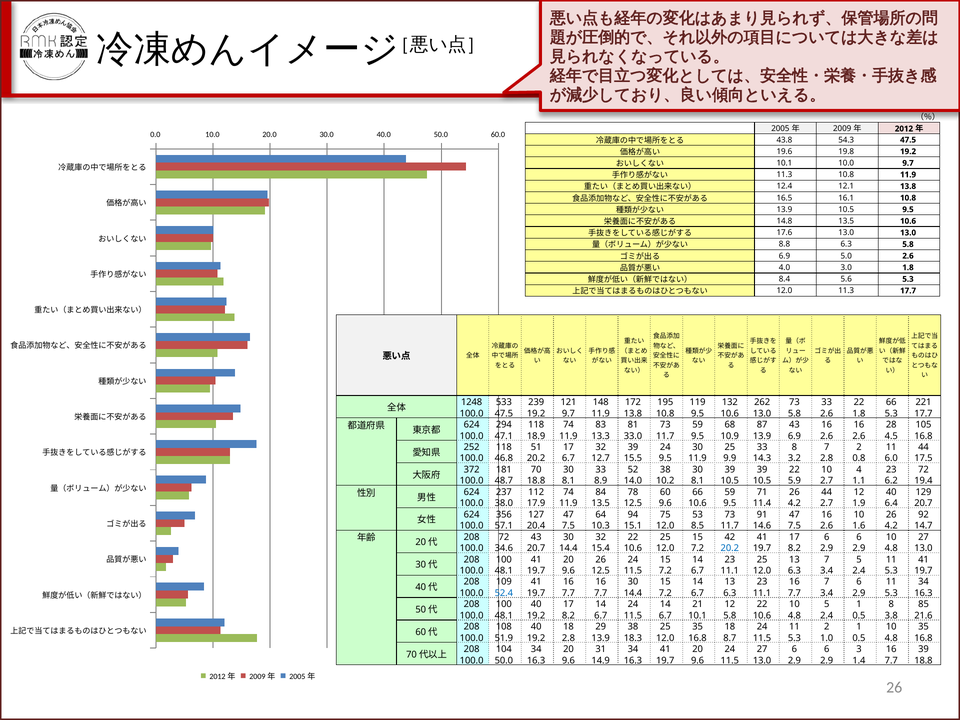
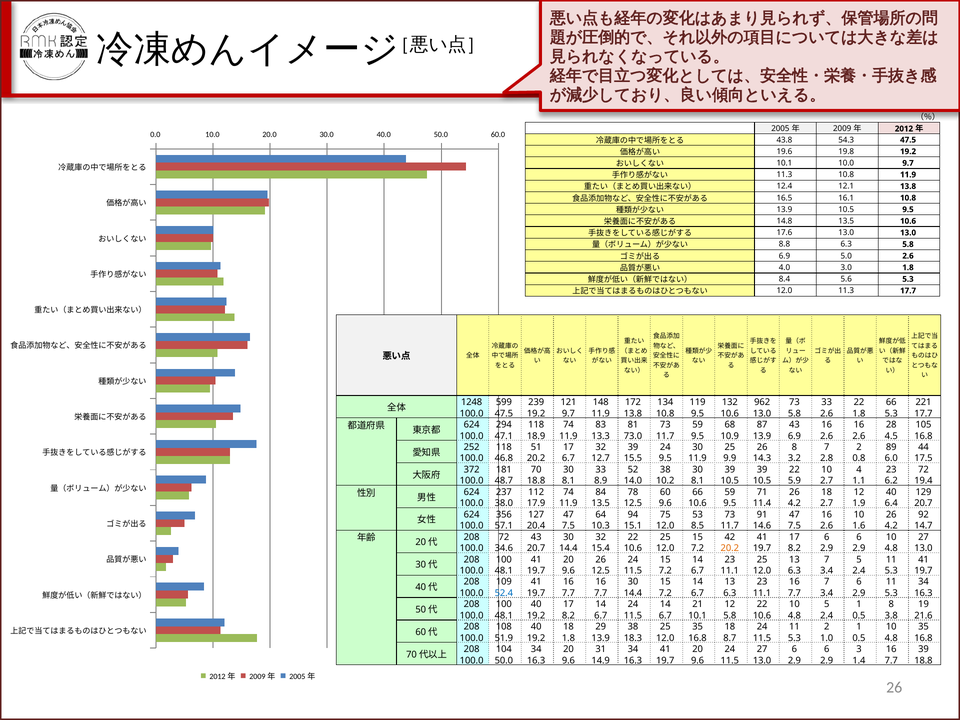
533: 533 -> 599
195: 195 -> 134
262: 262 -> 962
33.0: 33.0 -> 73.0
25 33: 33 -> 26
2 11: 11 -> 89
26 44: 44 -> 18
20.2 at (730, 548) colour: blue -> orange
85: 85 -> 19
19.2 2.8: 2.8 -> 1.8
